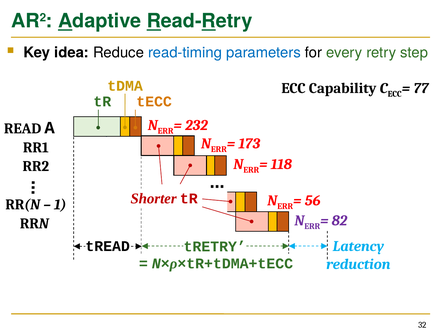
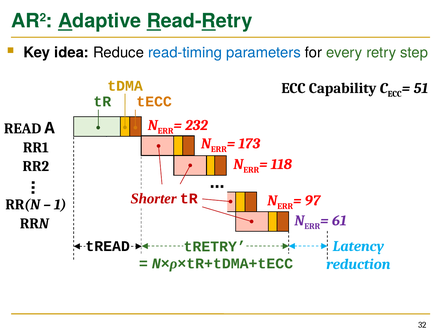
77: 77 -> 51
56: 56 -> 97
82: 82 -> 61
